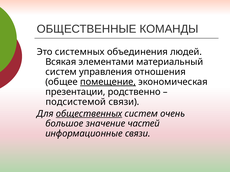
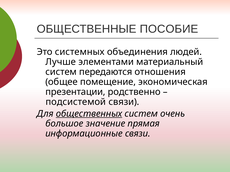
КОМАНДЫ: КОМАНДЫ -> ПОСОБИЕ
Всякая: Всякая -> Лучше
управления: управления -> передаются
помещение underline: present -> none
частей: частей -> прямая
